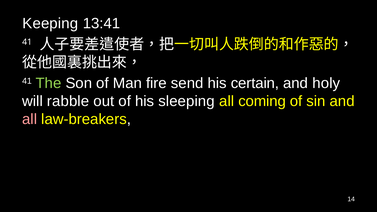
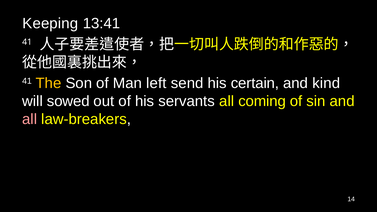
The colour: light green -> yellow
fire: fire -> left
holy: holy -> kind
rabble: rabble -> sowed
sleeping: sleeping -> servants
